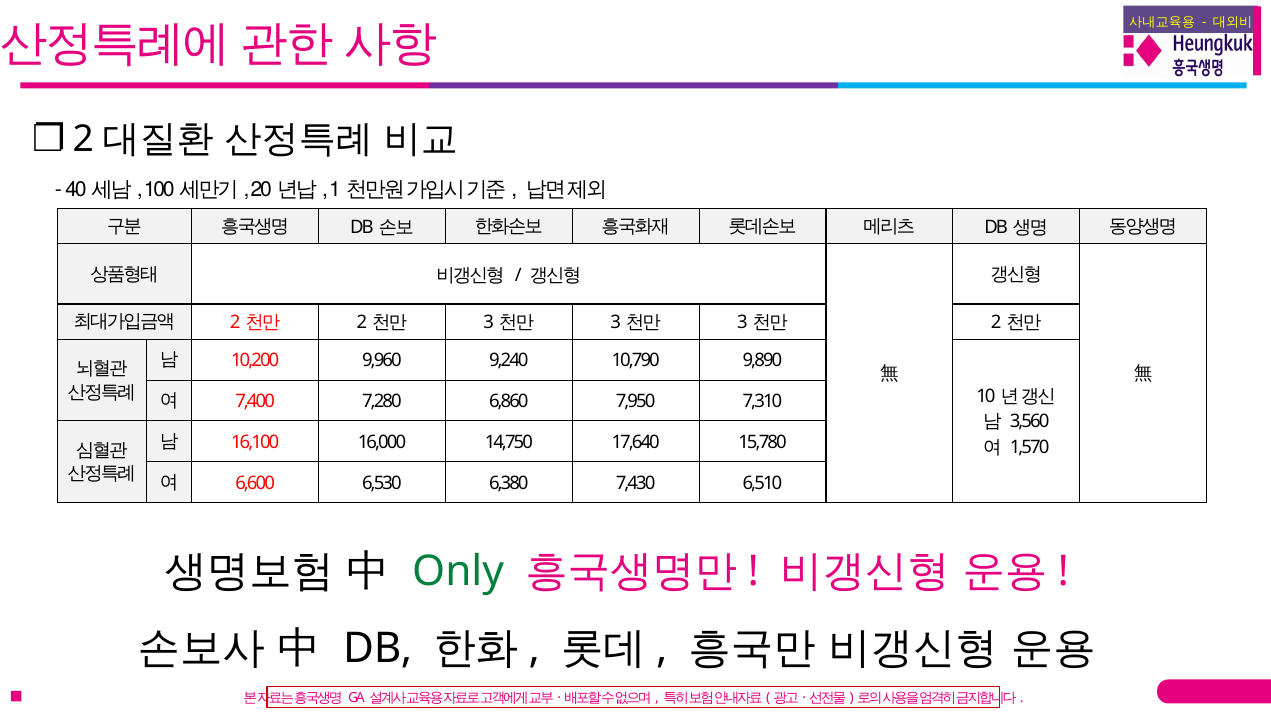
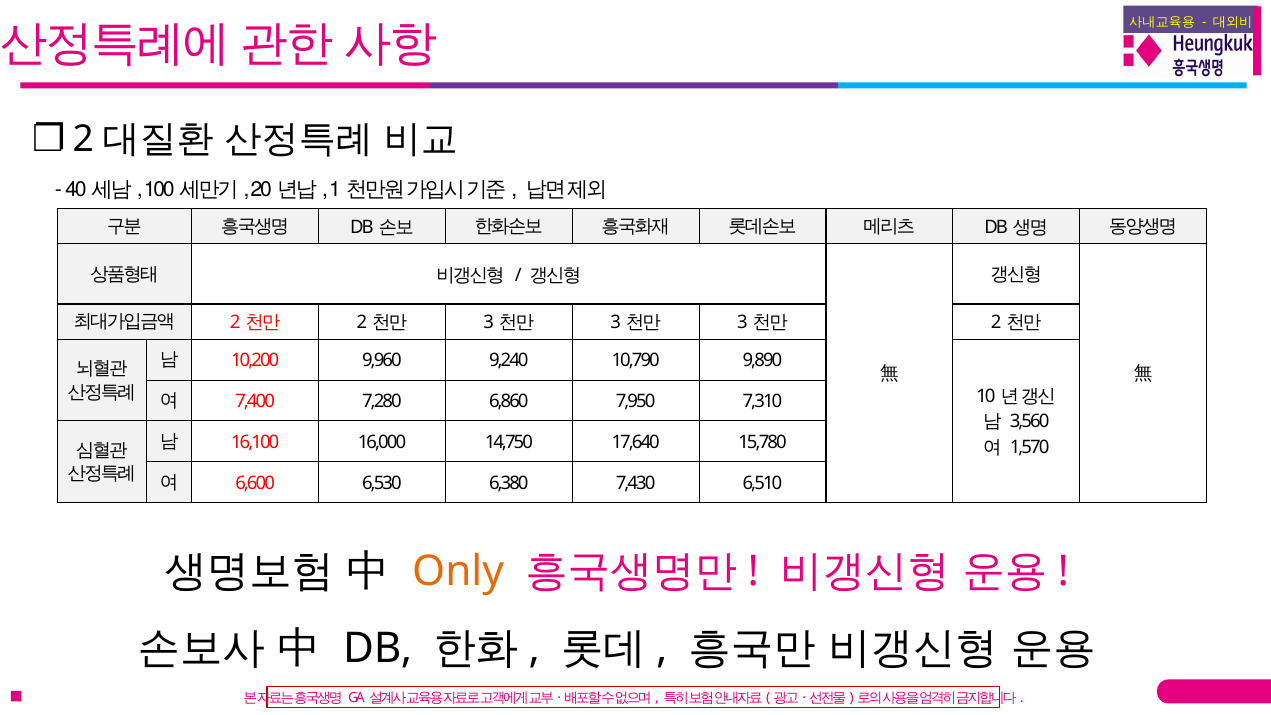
Only colour: green -> orange
